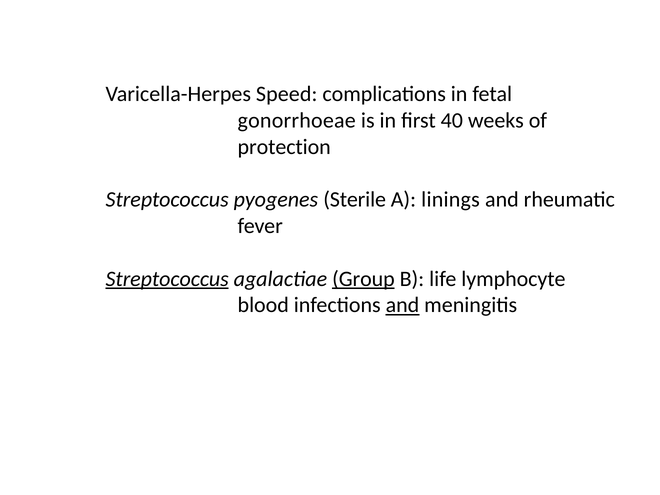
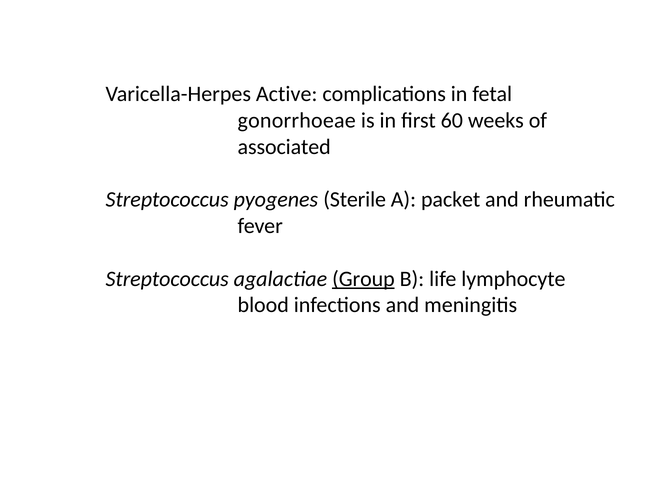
Speed: Speed -> Active
40: 40 -> 60
protection: protection -> associated
linings: linings -> packet
Streptococcus at (167, 279) underline: present -> none
and at (402, 305) underline: present -> none
